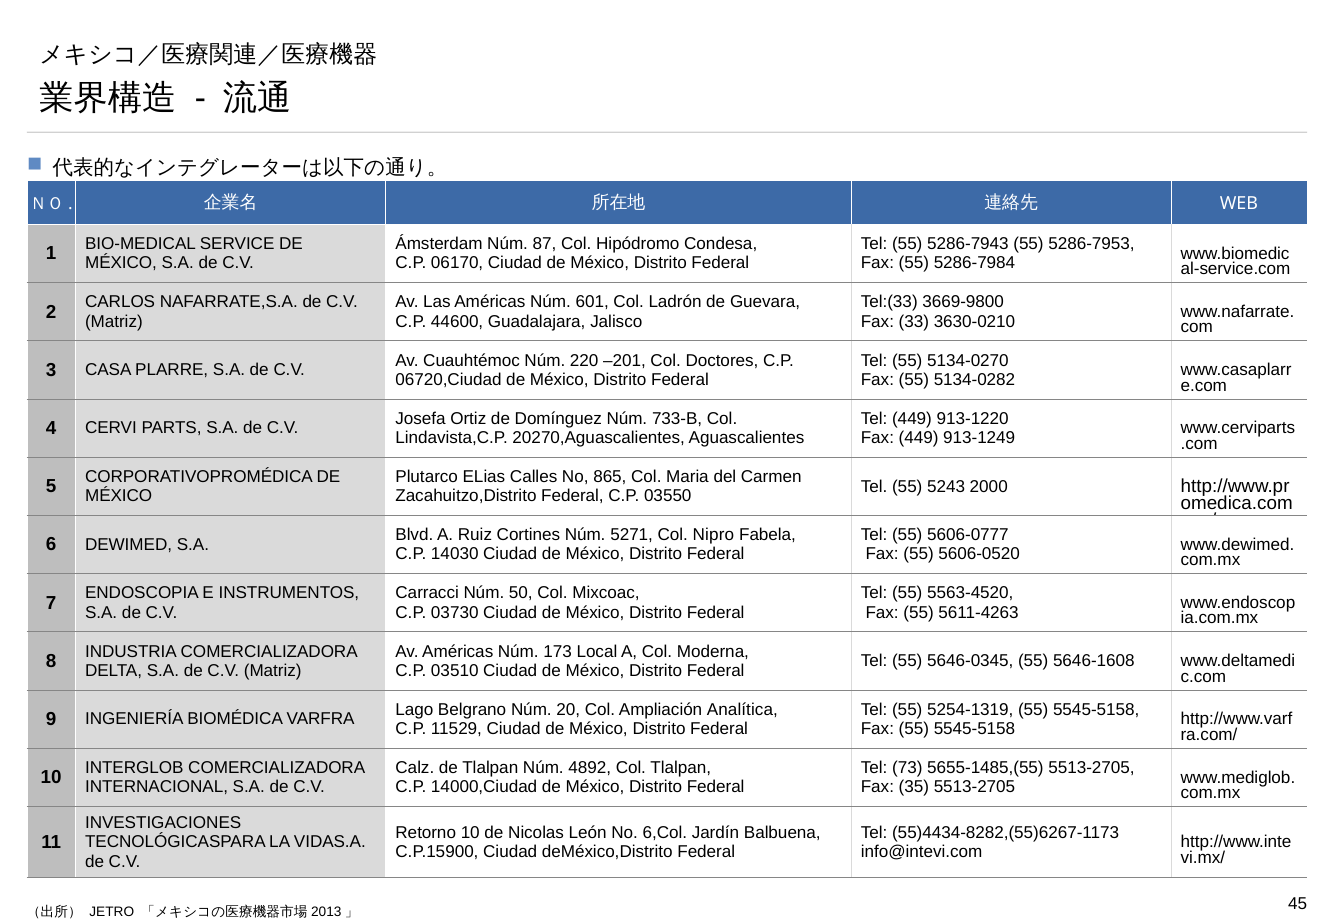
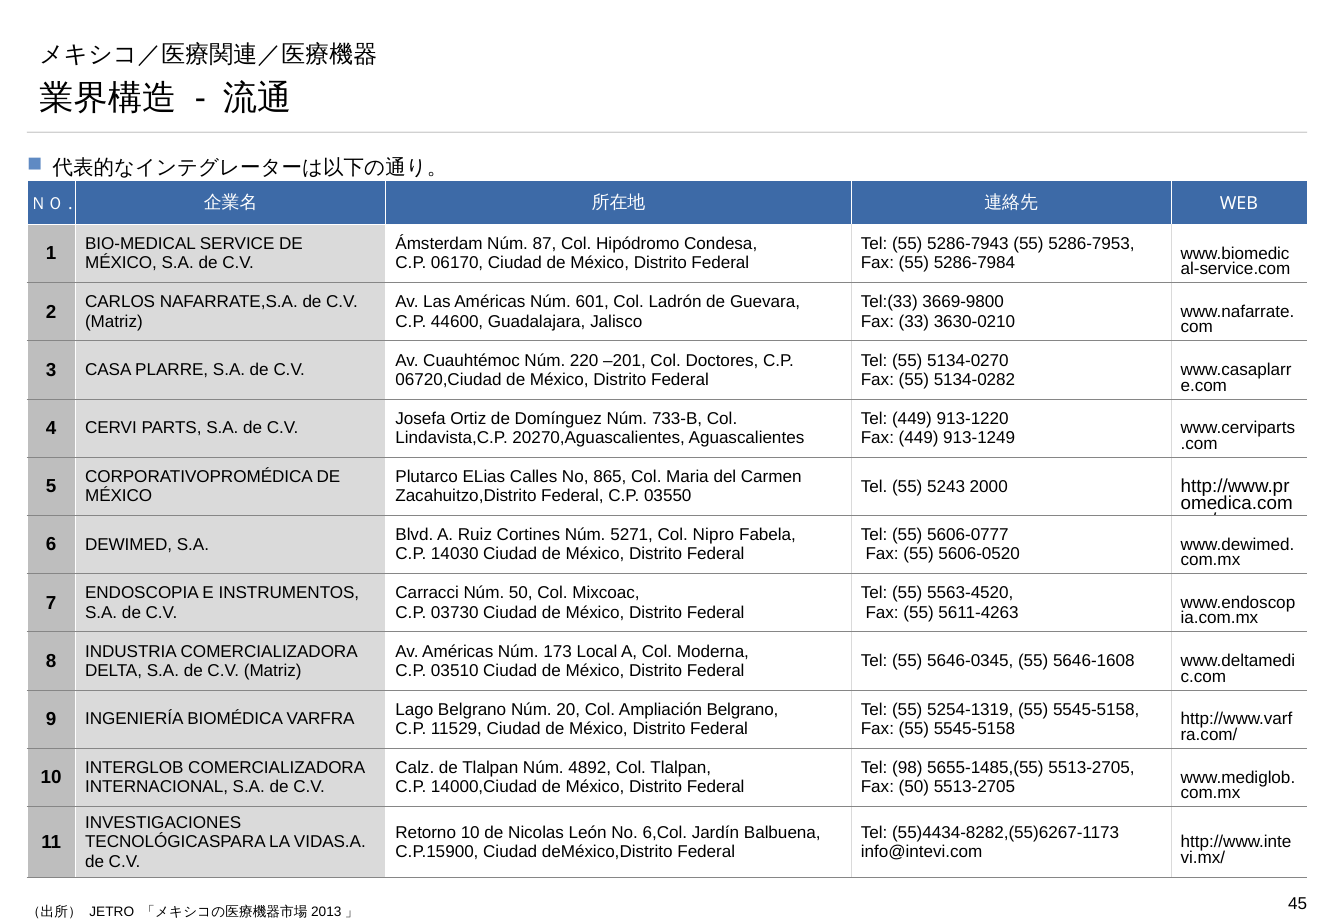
Ampliación Analítica: Analítica -> Belgrano
73: 73 -> 98
Fax 35: 35 -> 50
